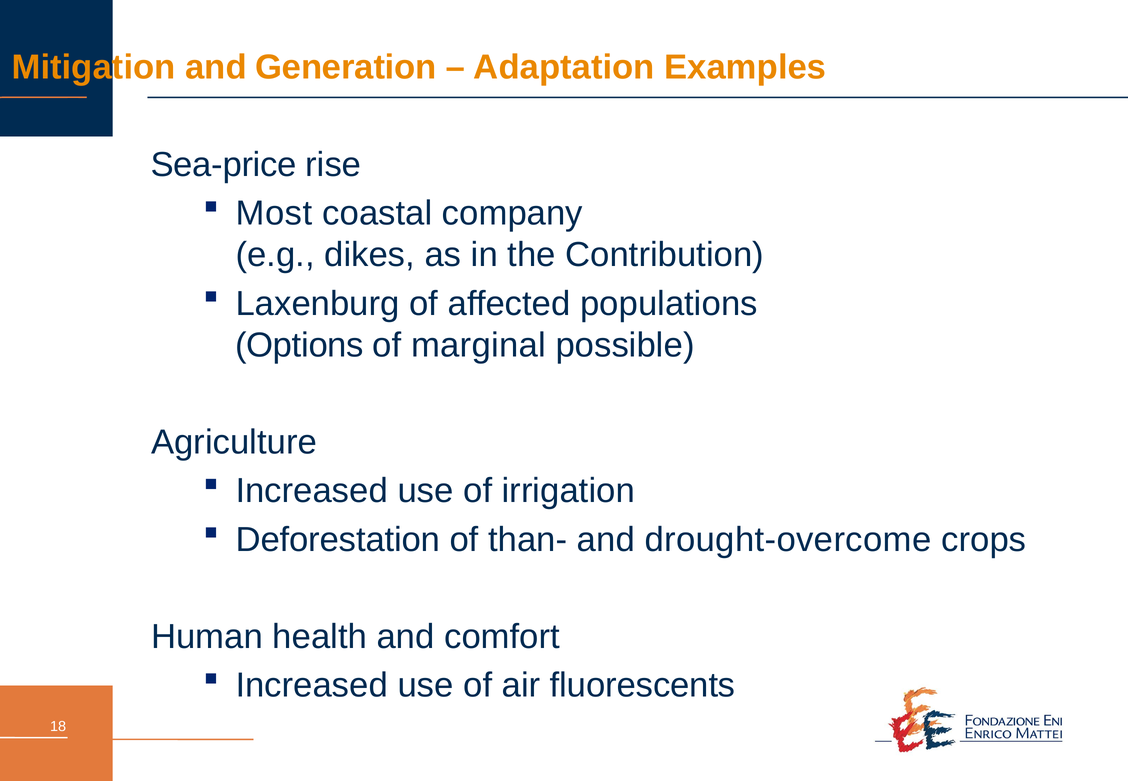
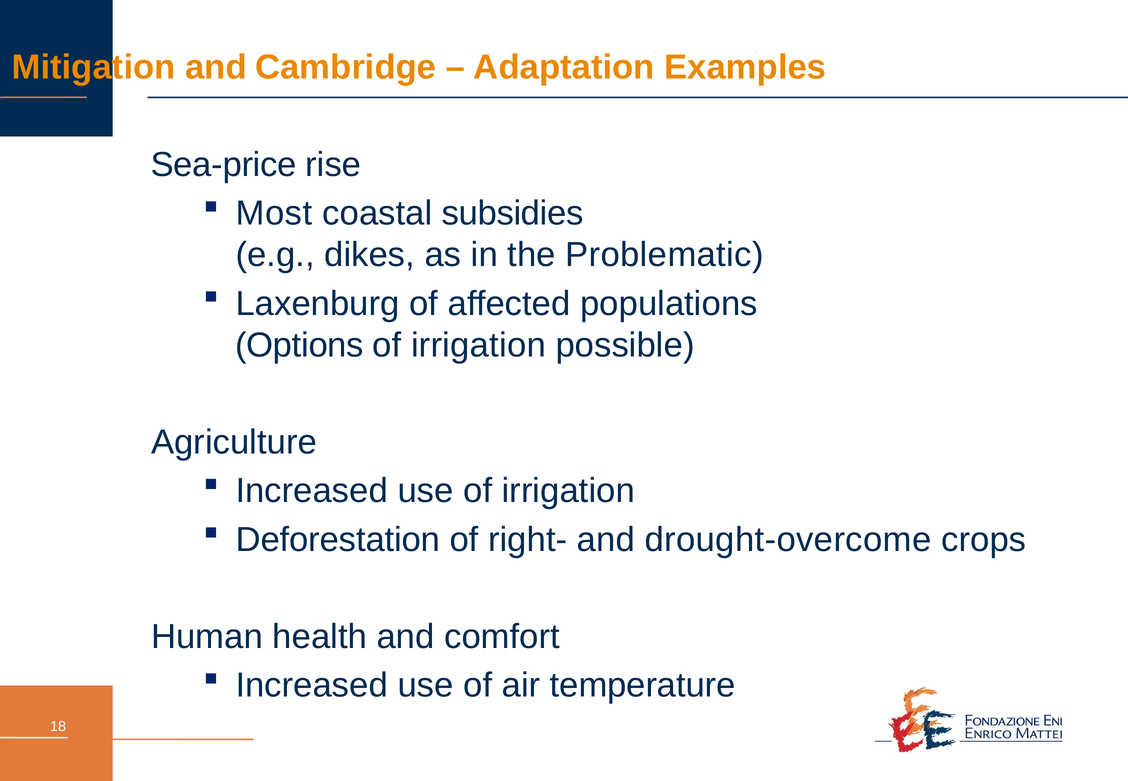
Generation: Generation -> Cambridge
company: company -> subsidies
Contribution: Contribution -> Problematic
marginal at (478, 345): marginal -> irrigation
than-: than- -> right-
fluorescents: fluorescents -> temperature
